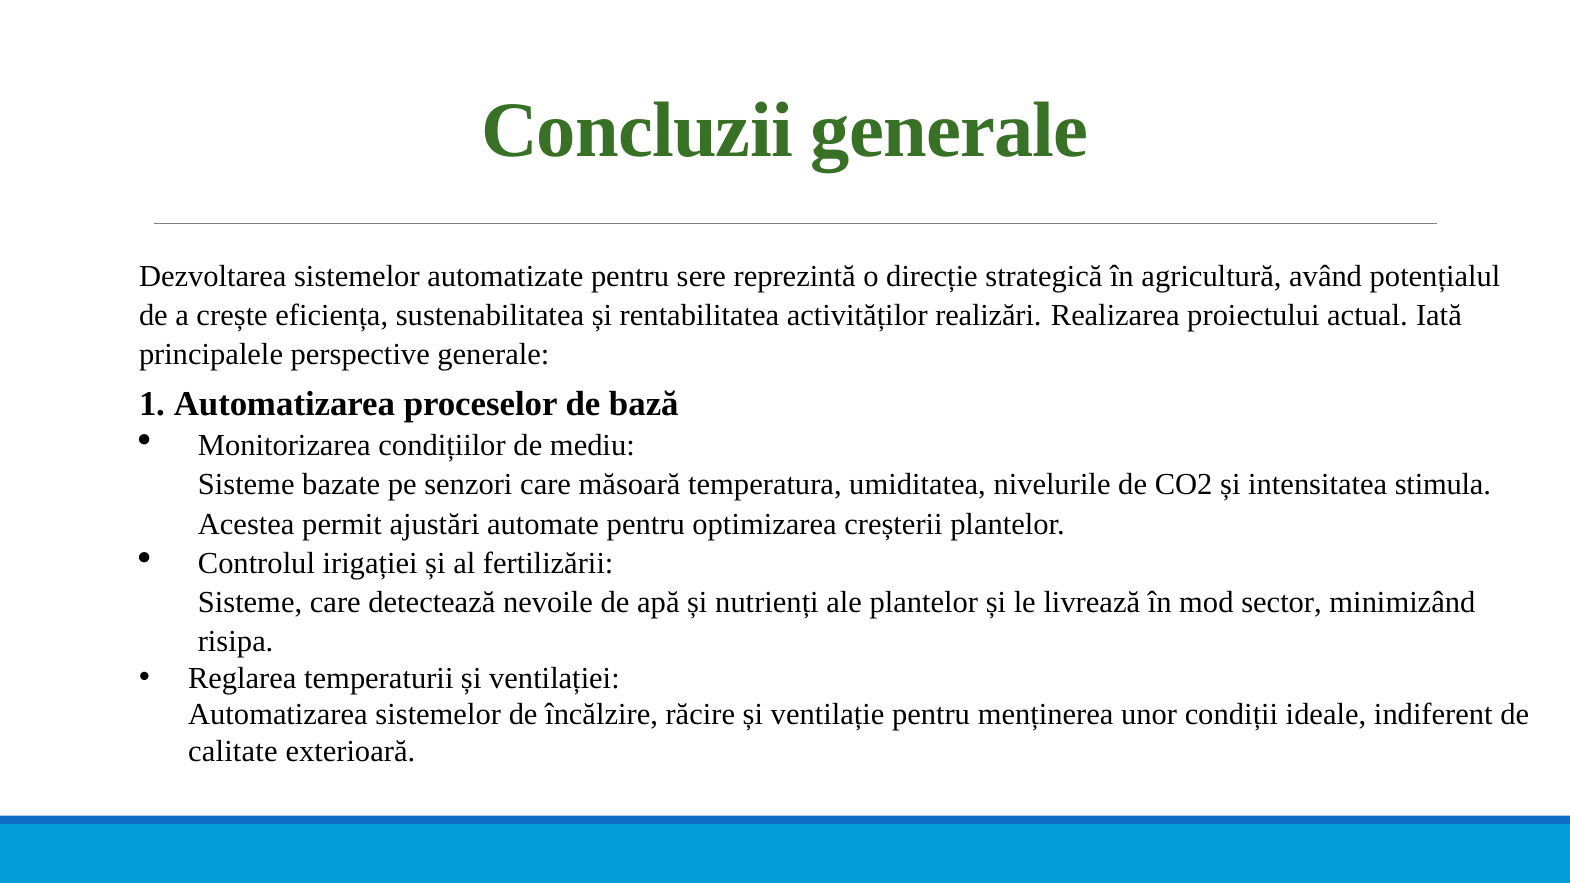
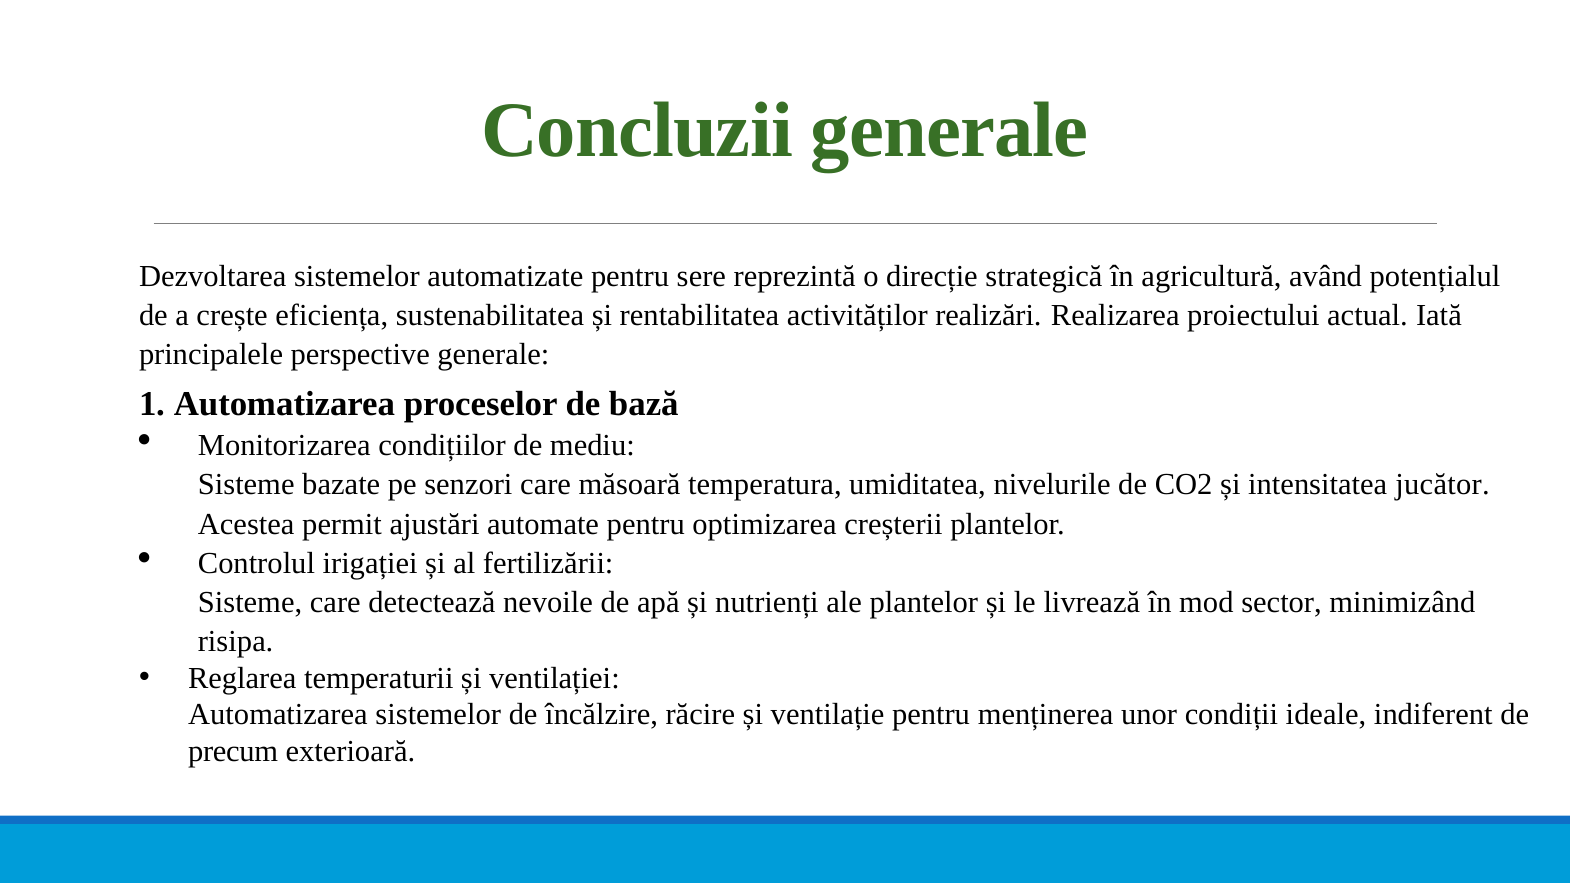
stimula: stimula -> jucător
calitate: calitate -> precum
